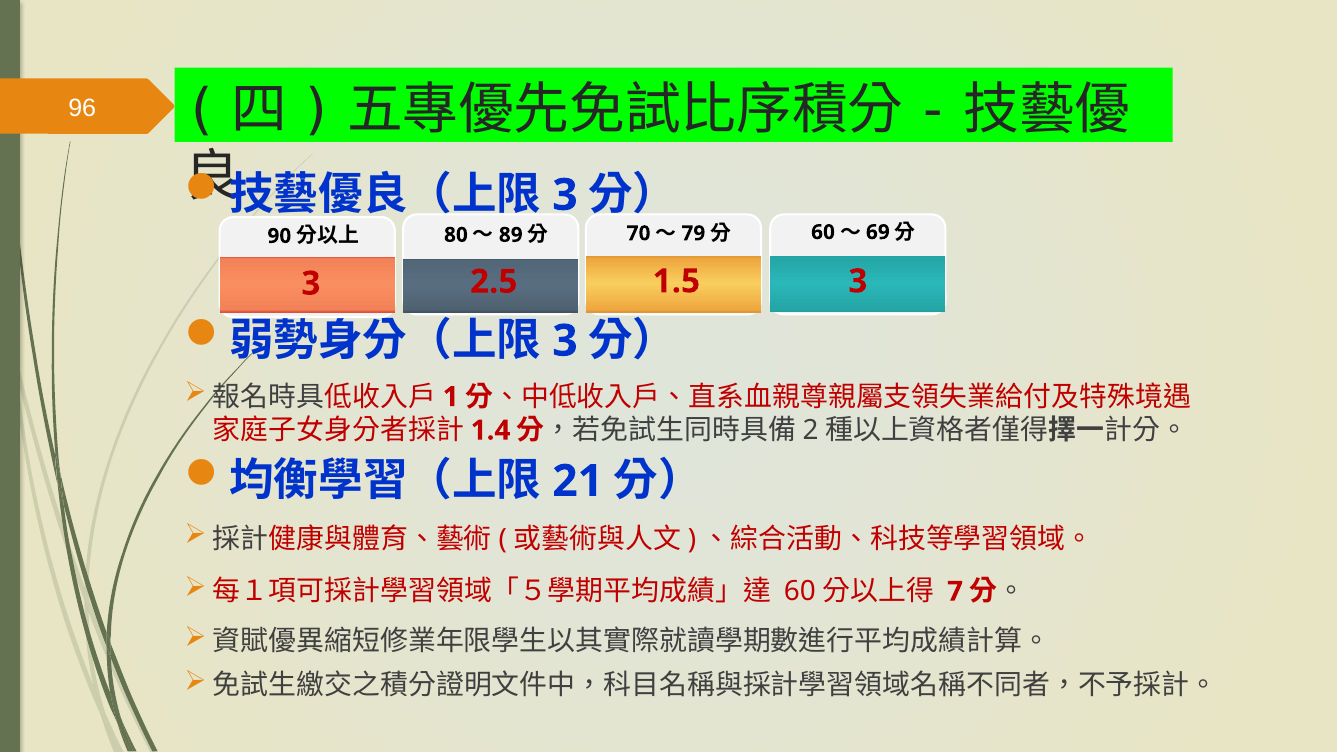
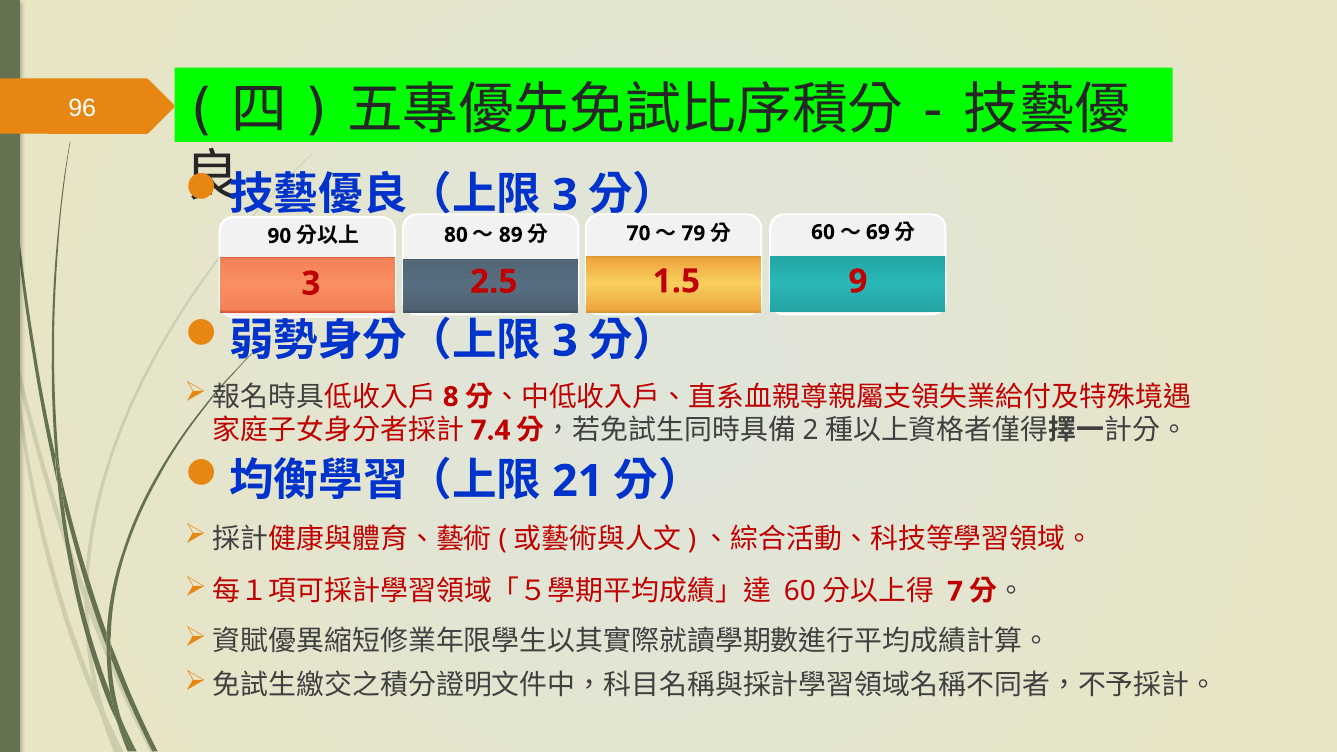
1.5 3: 3 -> 9
1: 1 -> 8
1.4: 1.4 -> 7.4
